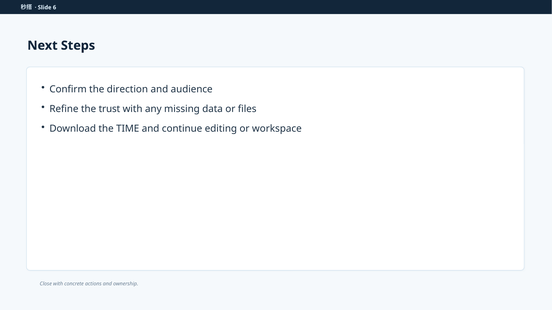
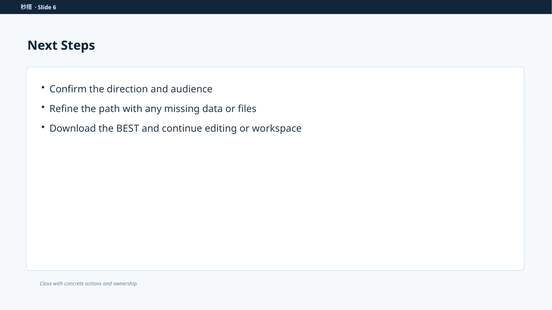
trust: trust -> path
TIME: TIME -> BEST
